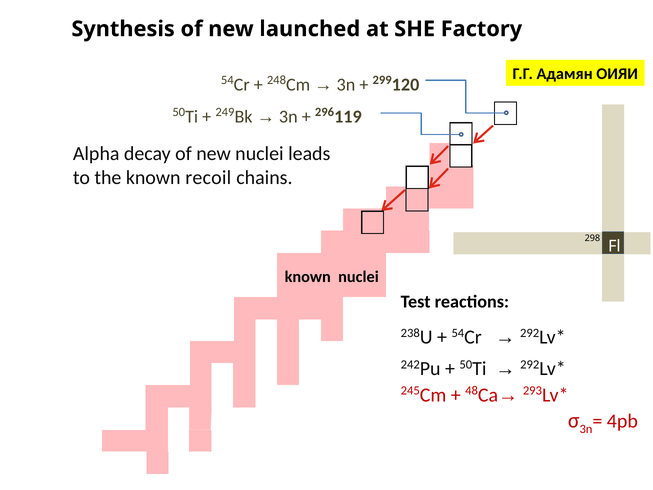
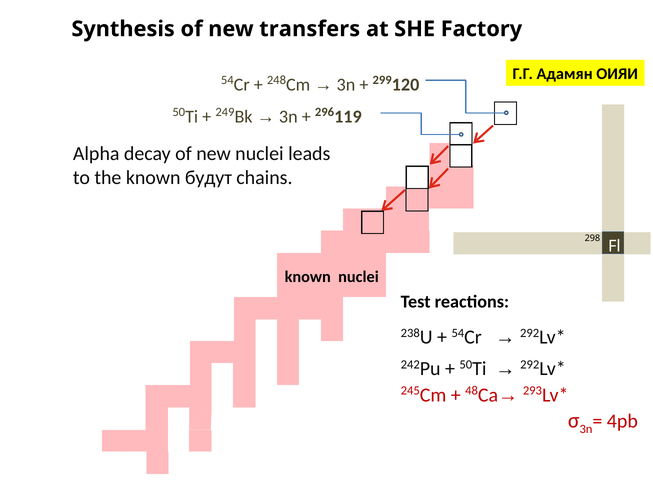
launched: launched -> transfers
recoil: recoil -> будут
